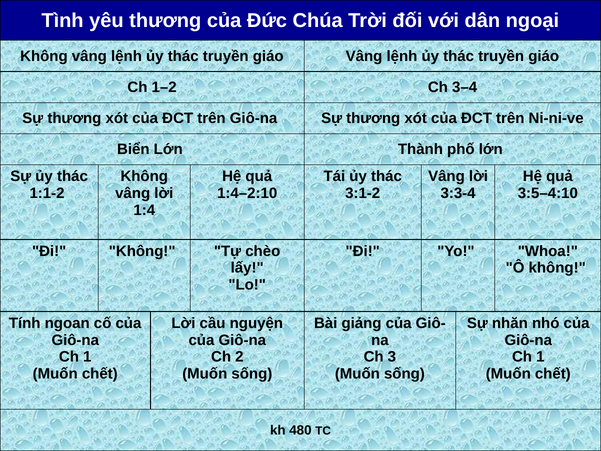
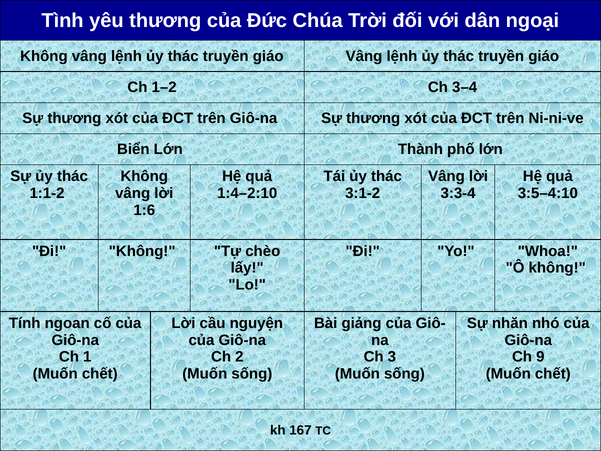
1:4: 1:4 -> 1:6
1 at (540, 357): 1 -> 9
480: 480 -> 167
